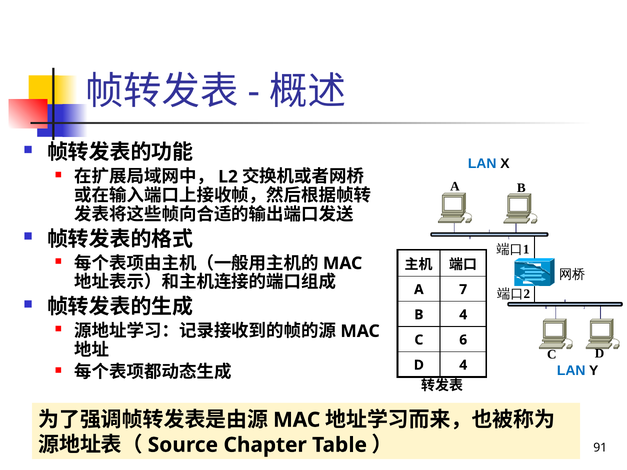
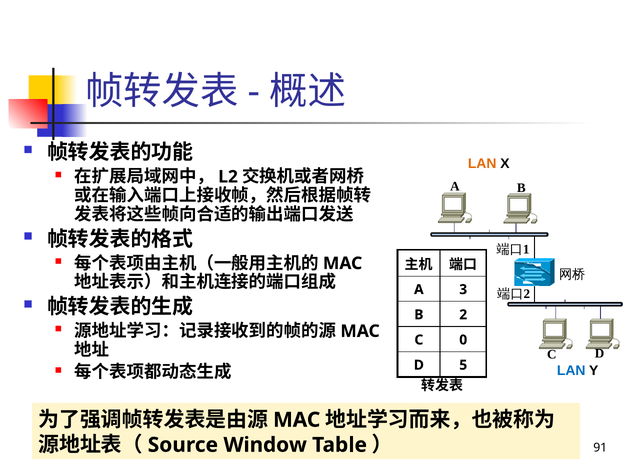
LAN at (482, 164) colour: blue -> orange
7: 7 -> 3
B 4: 4 -> 2
6: 6 -> 0
D 4: 4 -> 5
Chapter: Chapter -> Window
